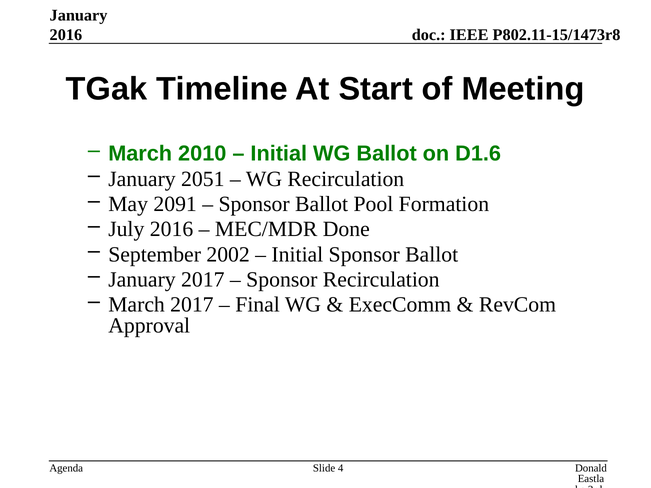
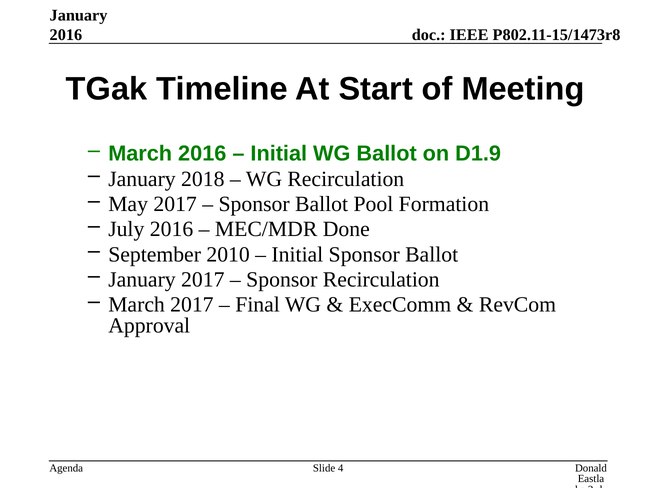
March 2010: 2010 -> 2016
D1.6: D1.6 -> D1.9
2051: 2051 -> 2018
May 2091: 2091 -> 2017
2002: 2002 -> 2010
